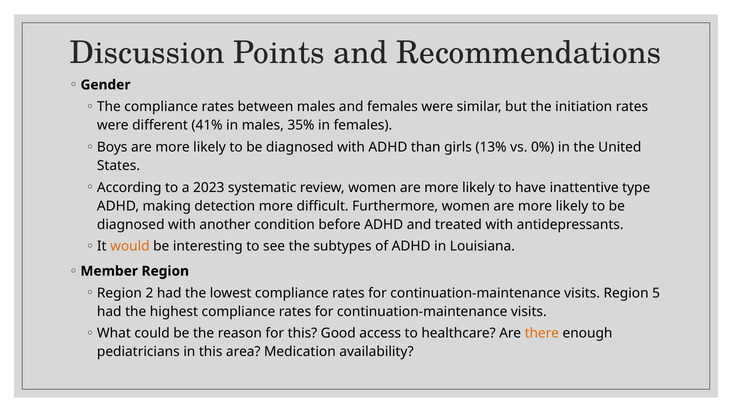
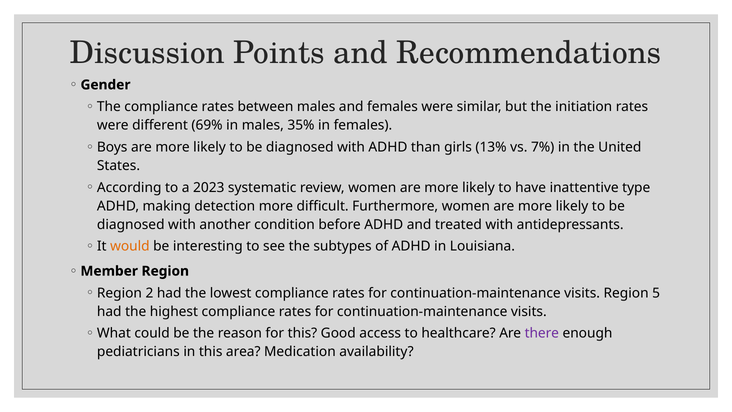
41%: 41% -> 69%
0%: 0% -> 7%
there colour: orange -> purple
